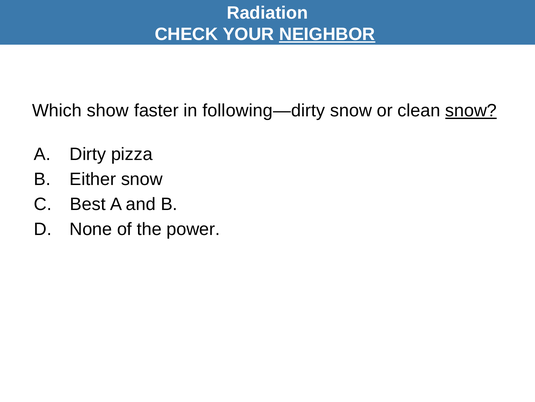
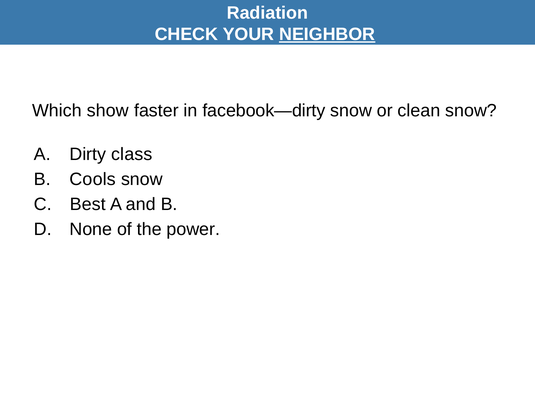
following—dirty: following—dirty -> facebook—dirty
snow at (471, 110) underline: present -> none
pizza: pizza -> class
Either: Either -> Cools
